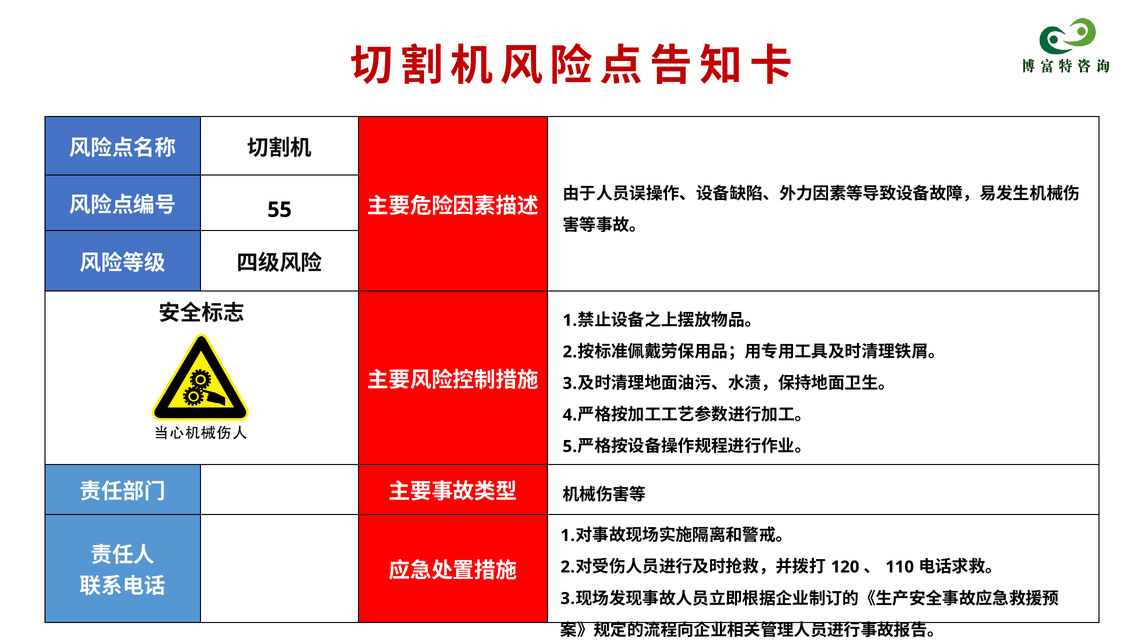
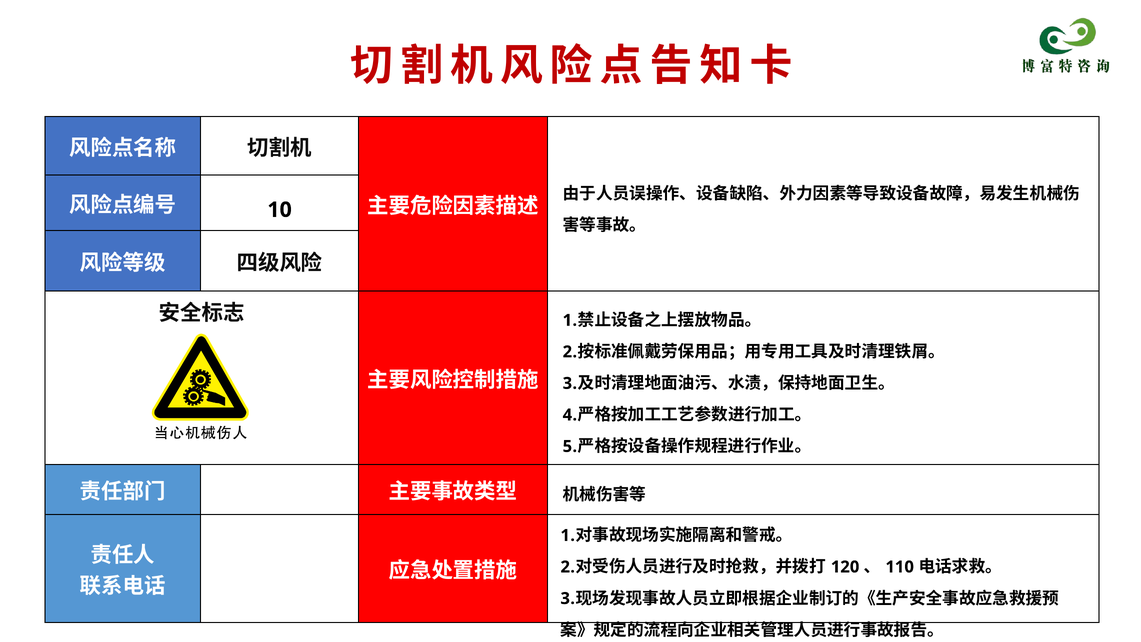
55: 55 -> 10
